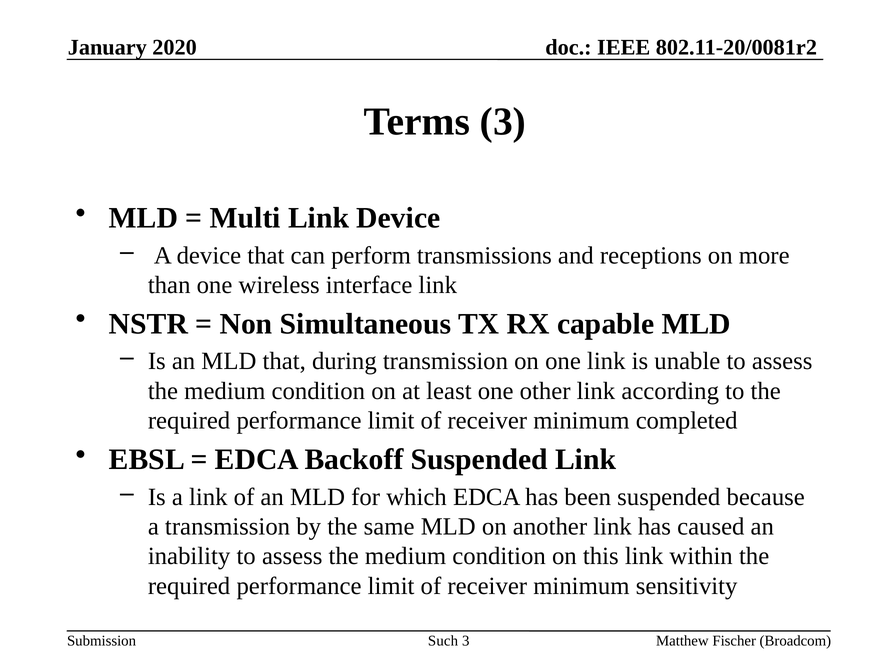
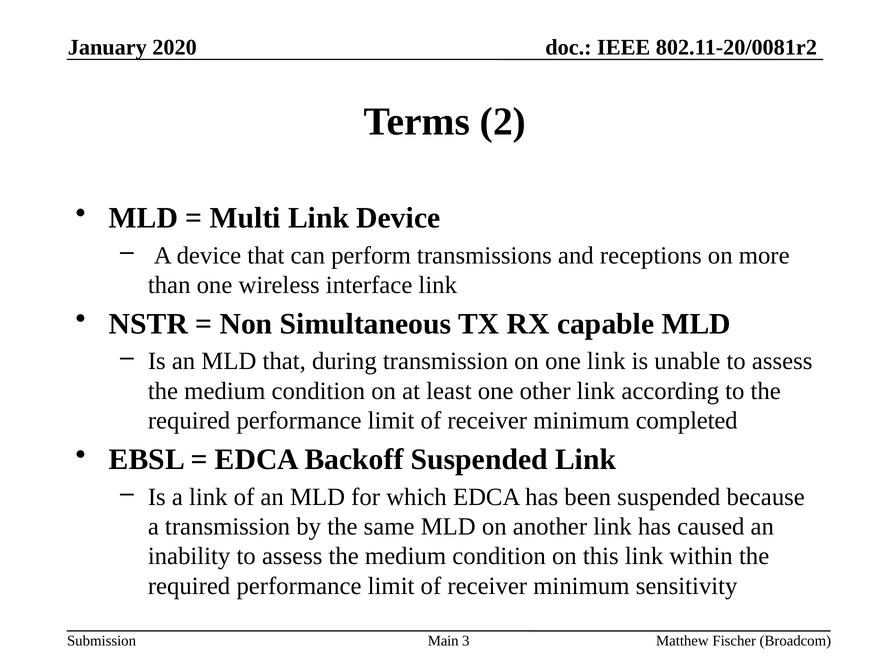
Terms 3: 3 -> 2
Such: Such -> Main
